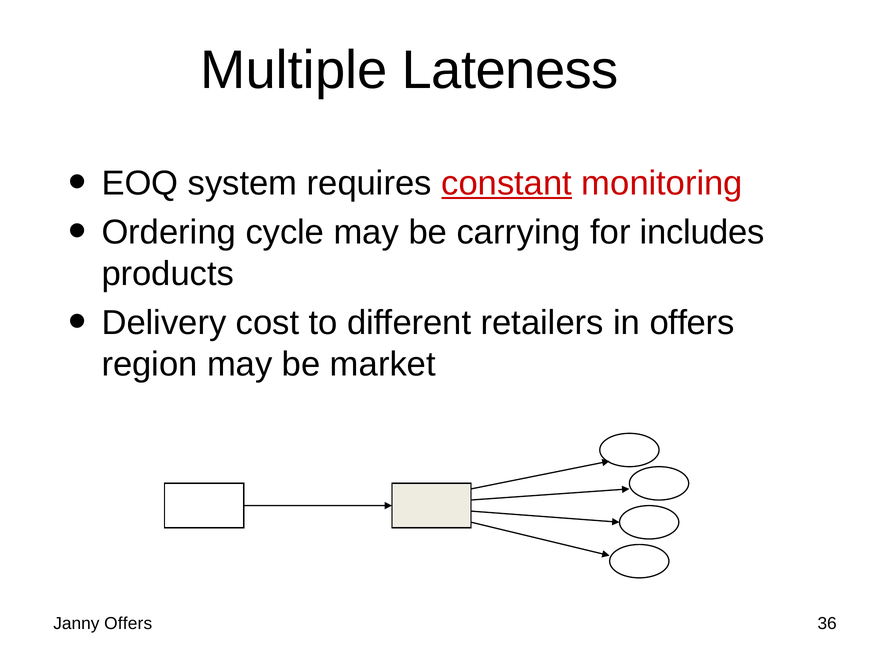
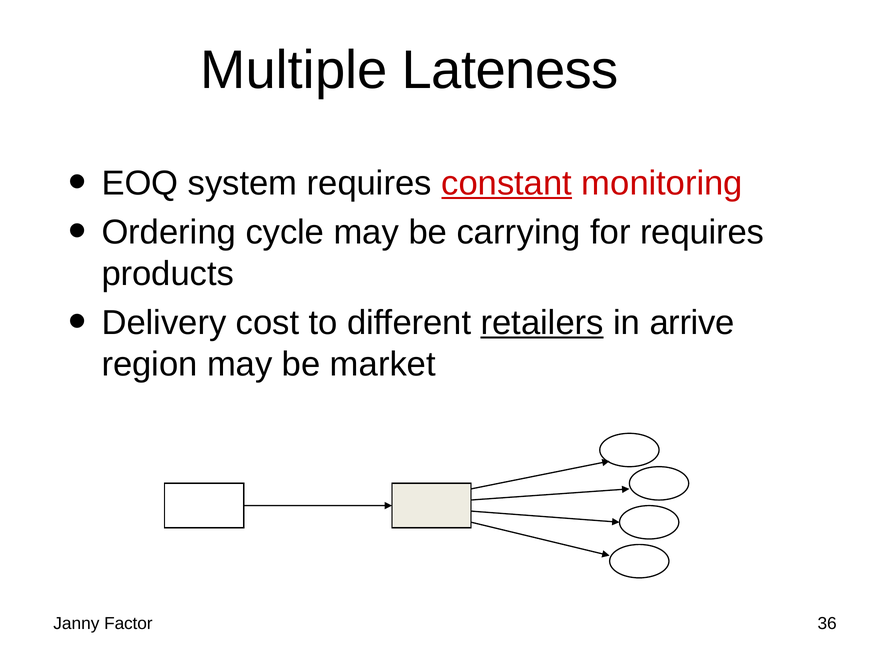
for includes: includes -> requires
retailers underline: none -> present
in offers: offers -> arrive
Janny Offers: Offers -> Factor
